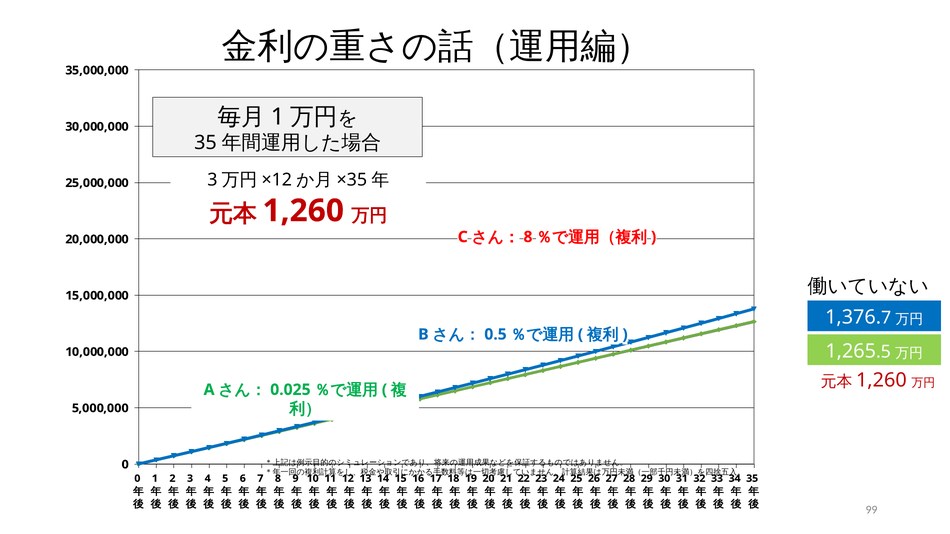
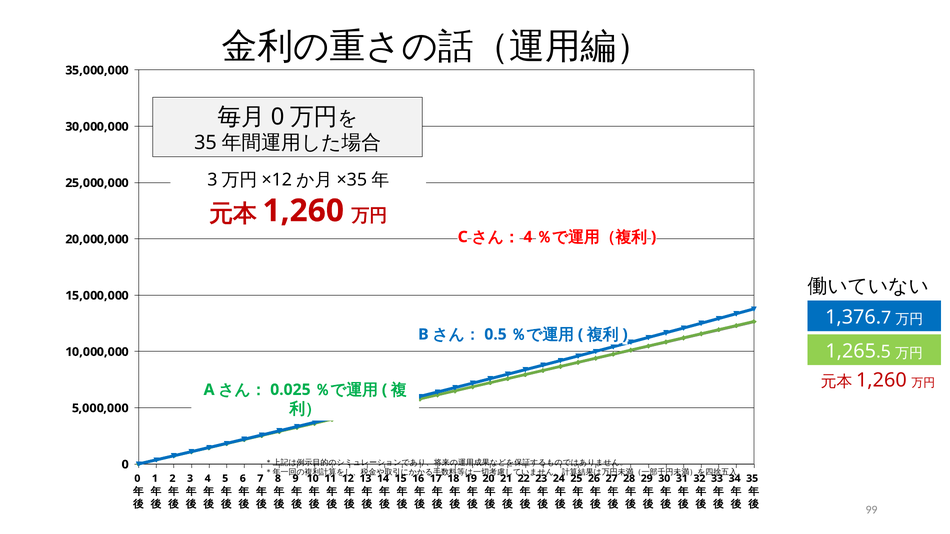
1 at (278, 117): 1 -> 0
8 at (528, 237): 8 -> 4
